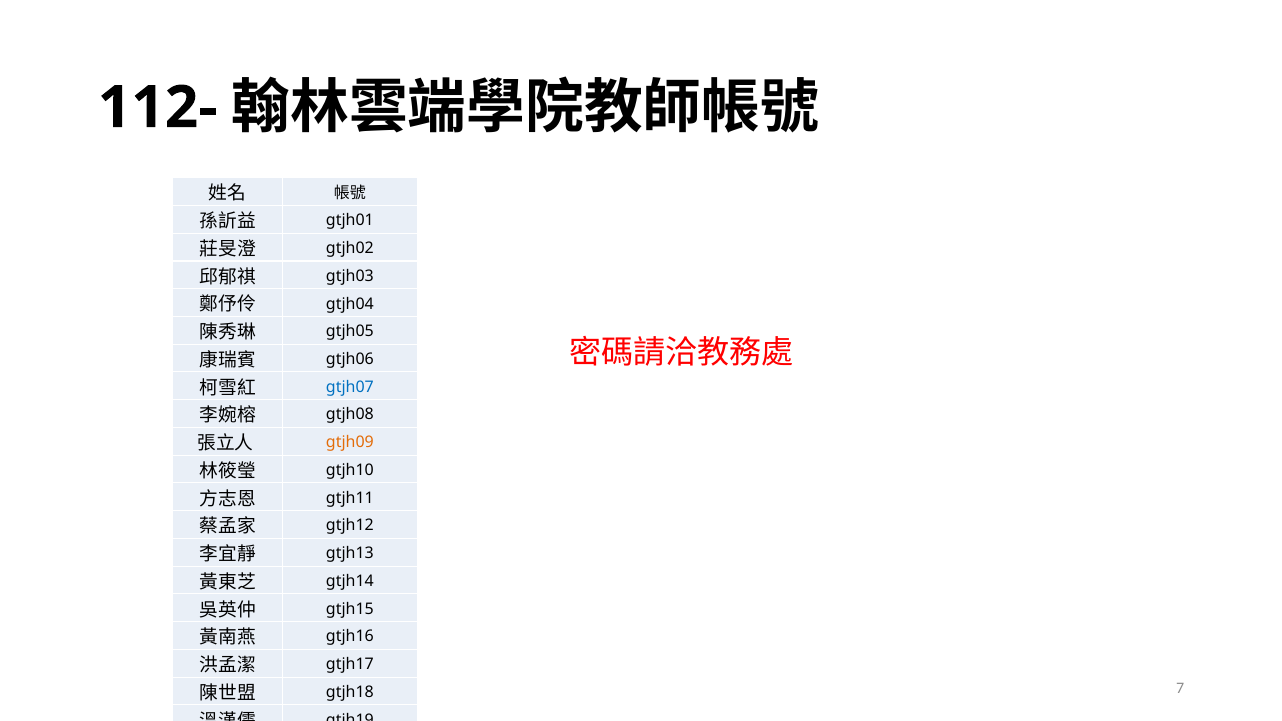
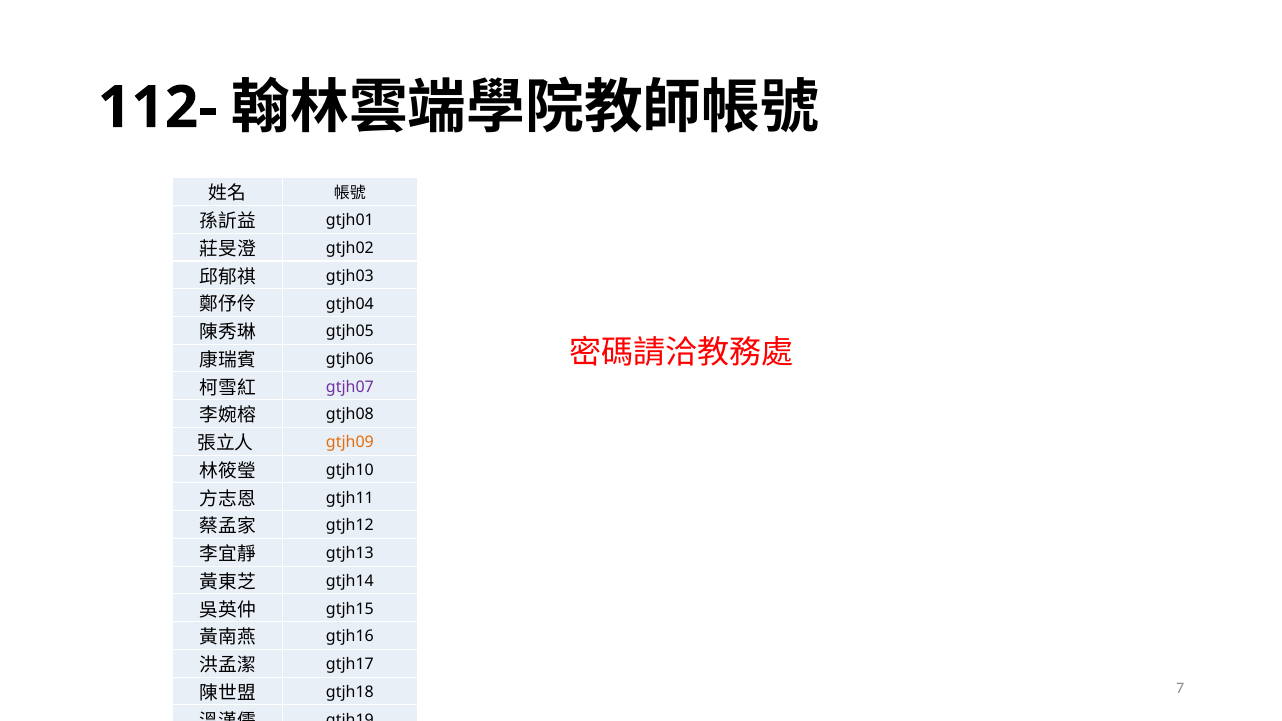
gtjh07 colour: blue -> purple
